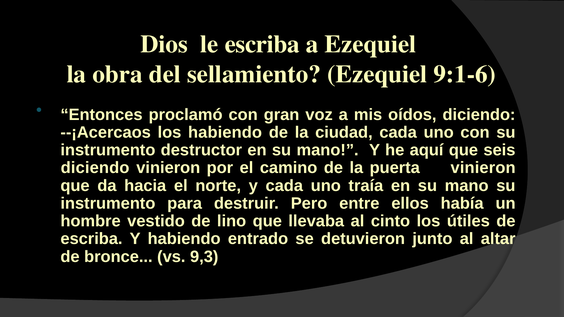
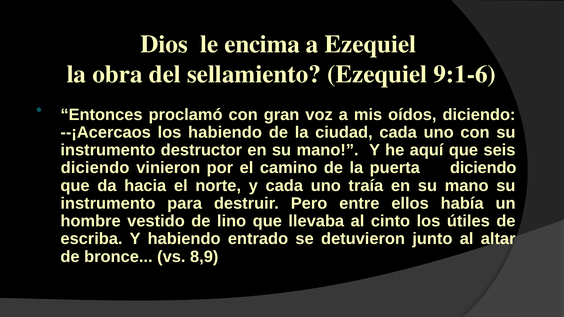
le escriba: escriba -> encima
puerta vinieron: vinieron -> diciendo
9,3: 9,3 -> 8,9
